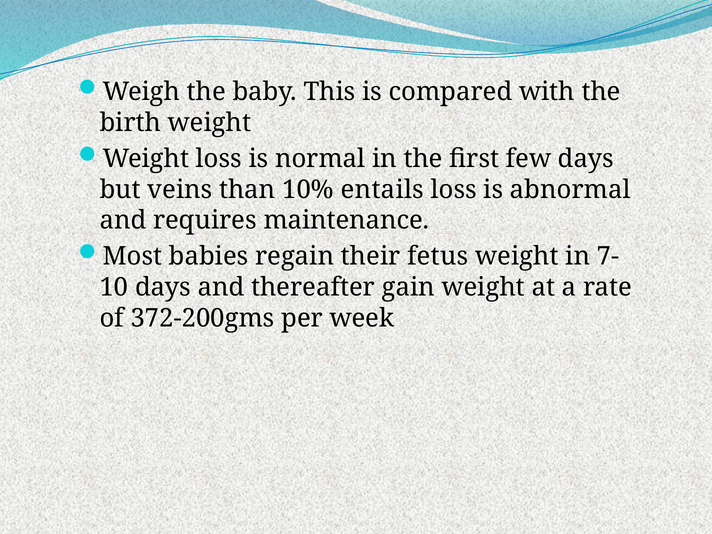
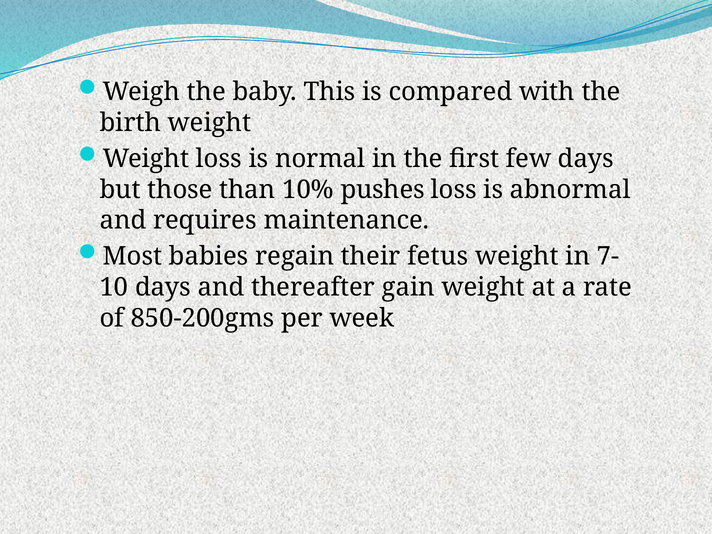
veins: veins -> those
entails: entails -> pushes
372-200gms: 372-200gms -> 850-200gms
